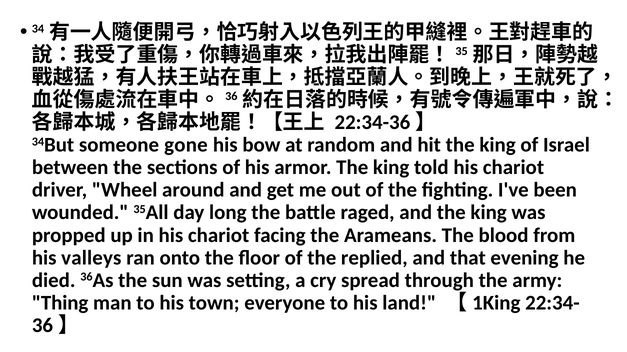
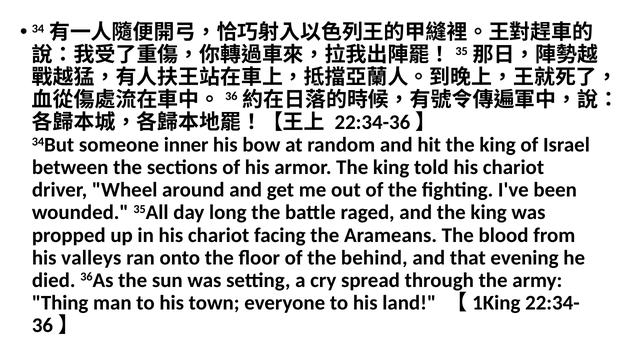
gone: gone -> inner
replied: replied -> behind
